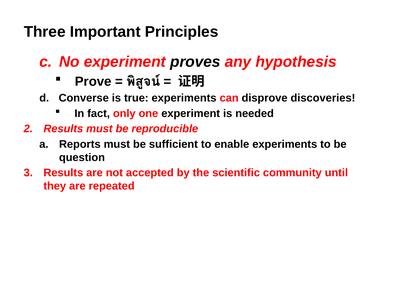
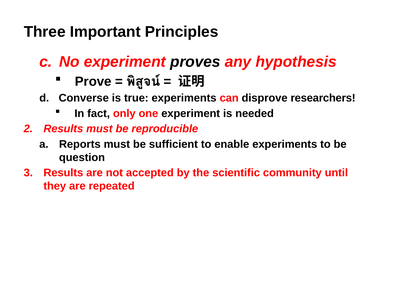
discoveries: discoveries -> researchers
